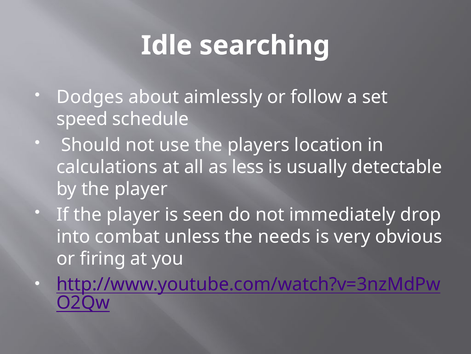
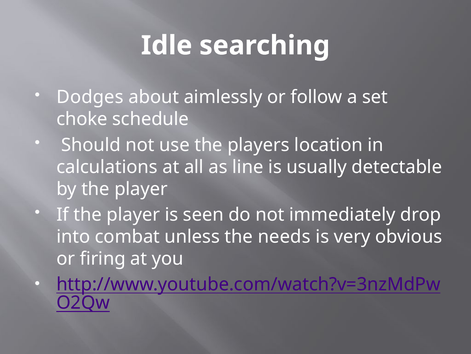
speed: speed -> choke
less: less -> line
